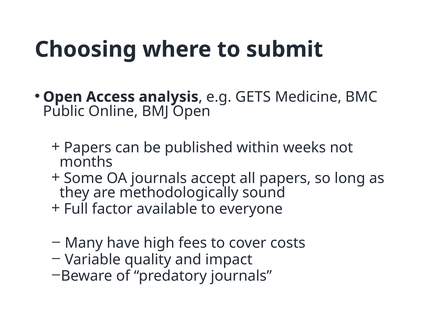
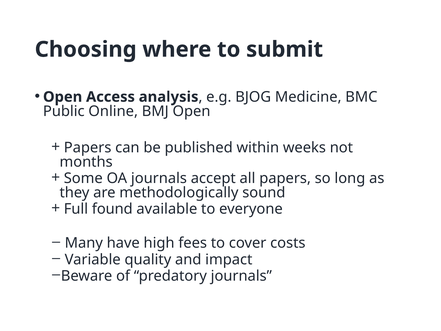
GETS: GETS -> BJOG
factor: factor -> found
